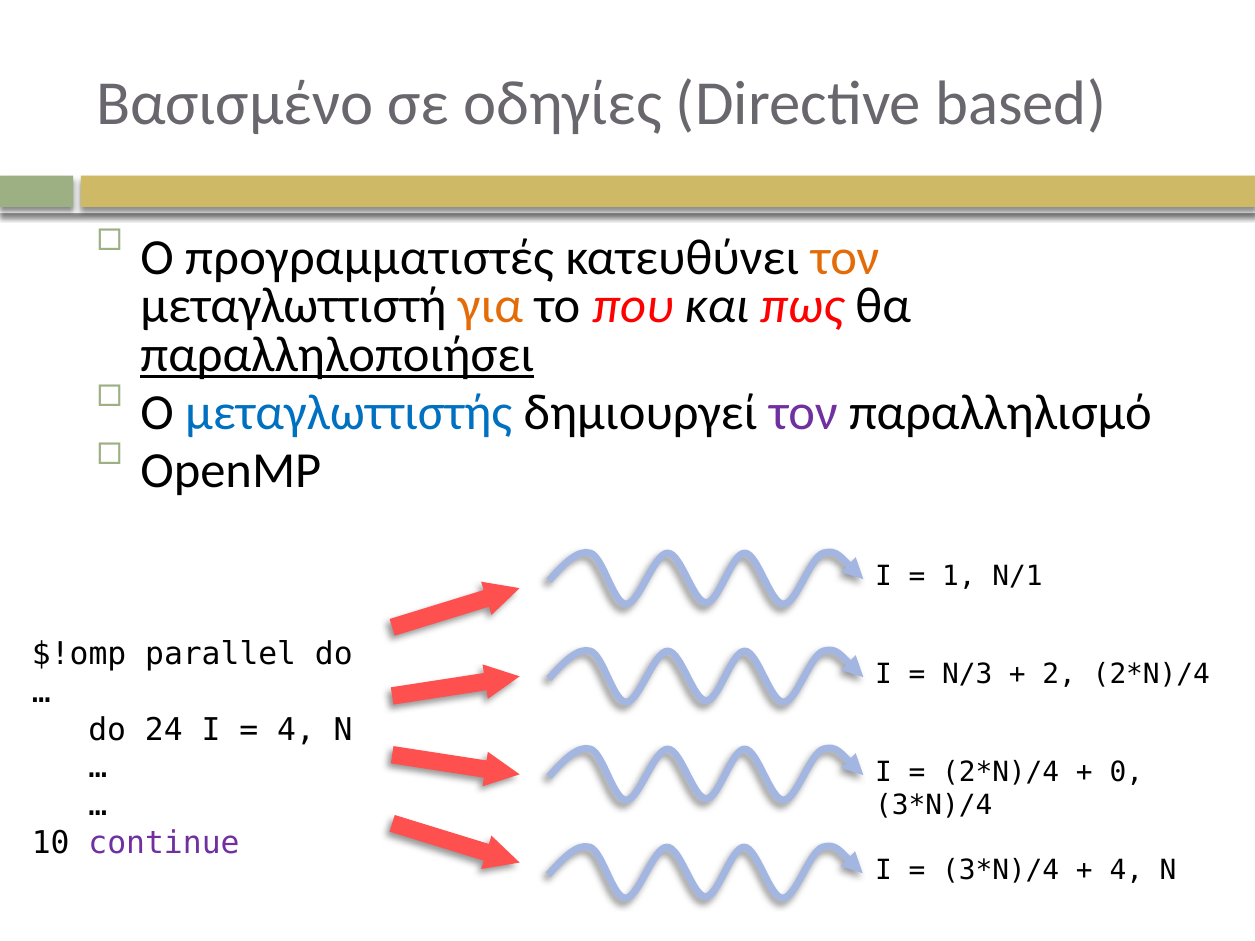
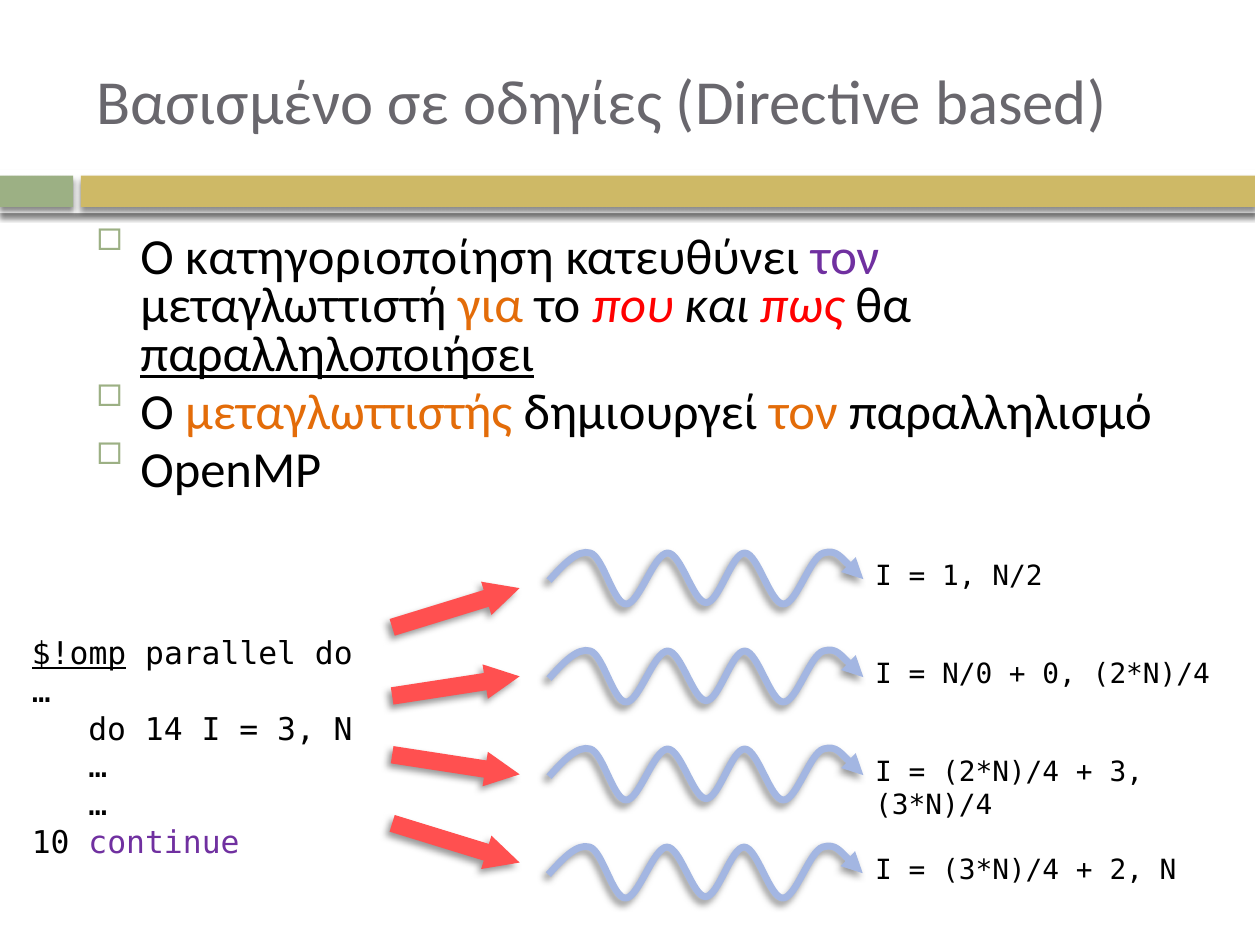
προγραμματιστές: προγραμματιστές -> κατηγοριοποίηση
τον at (845, 258) colour: orange -> purple
μεταγλωττιστής colour: blue -> orange
τον at (803, 413) colour: purple -> orange
N/1: N/1 -> N/2
$!omp underline: none -> present
N/3: N/3 -> N/0
2: 2 -> 0
24: 24 -> 14
4 at (296, 730): 4 -> 3
0 at (1126, 773): 0 -> 3
4 at (1126, 871): 4 -> 2
